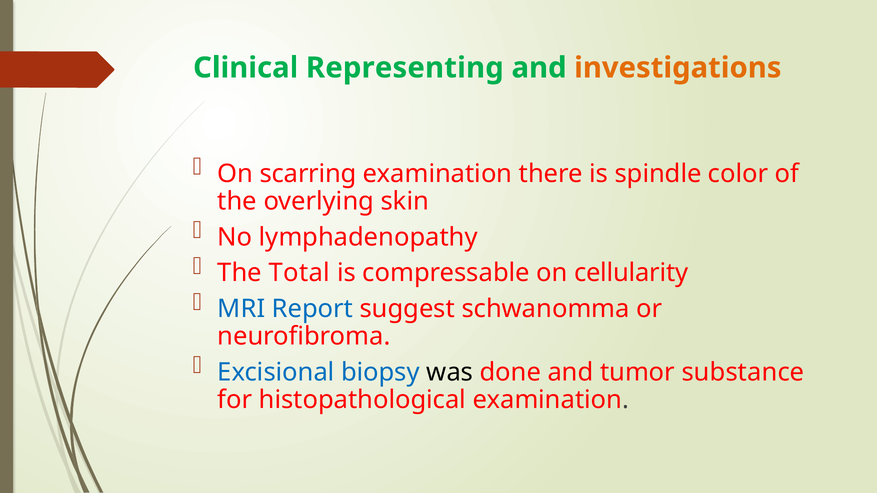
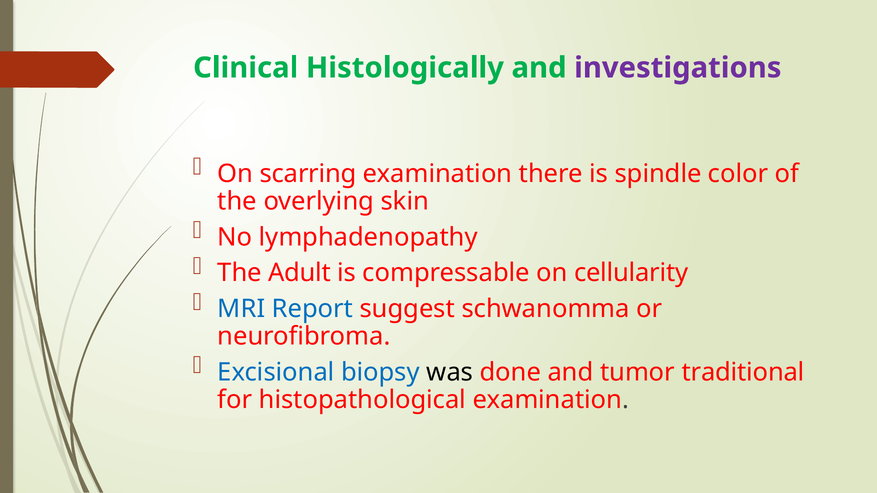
Representing: Representing -> Histologically
investigations colour: orange -> purple
Total: Total -> Adult
substance: substance -> traditional
